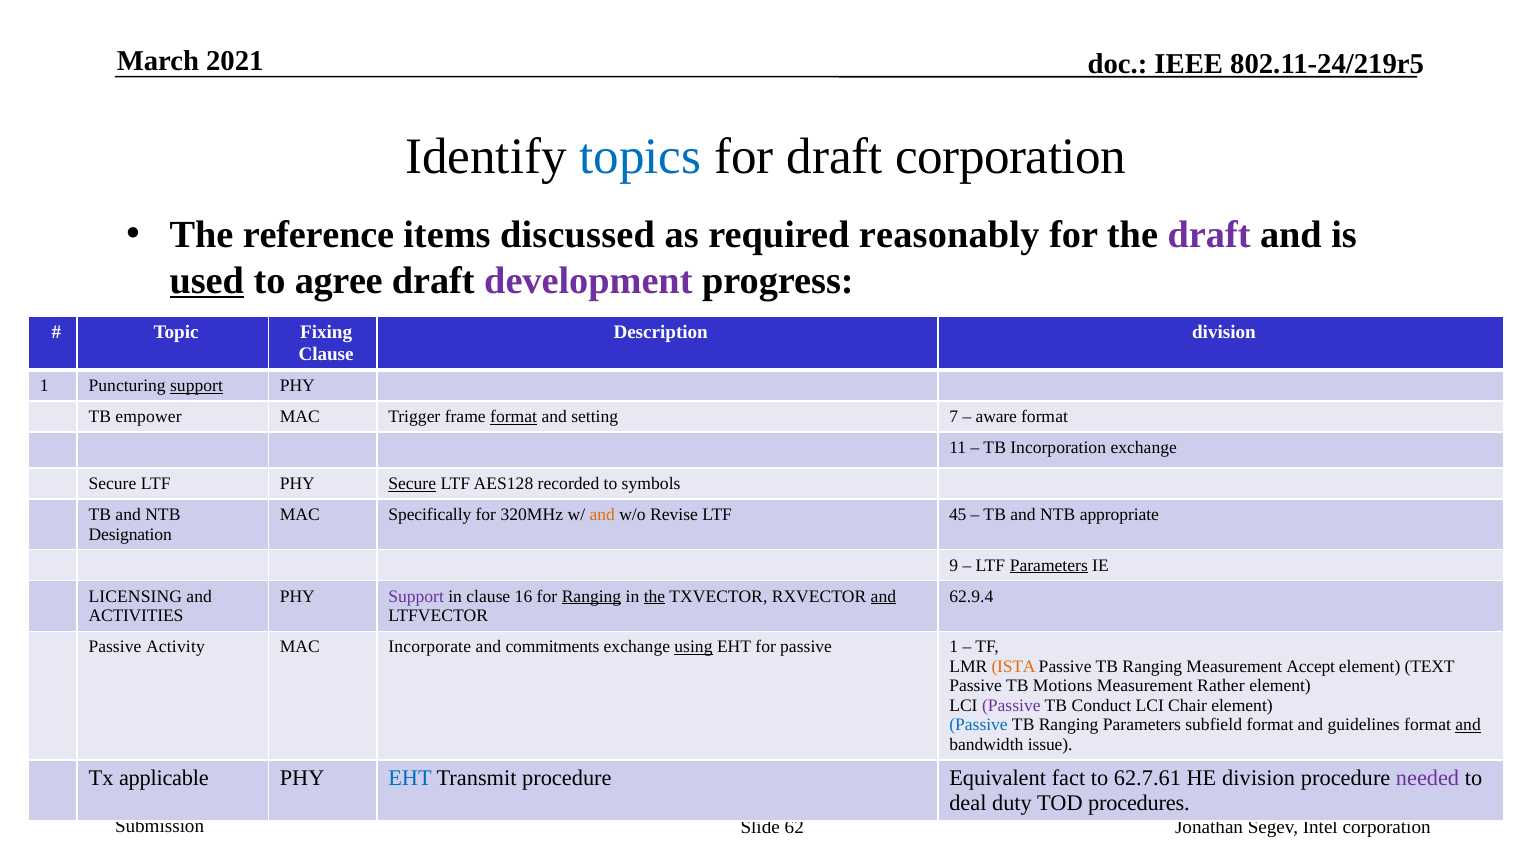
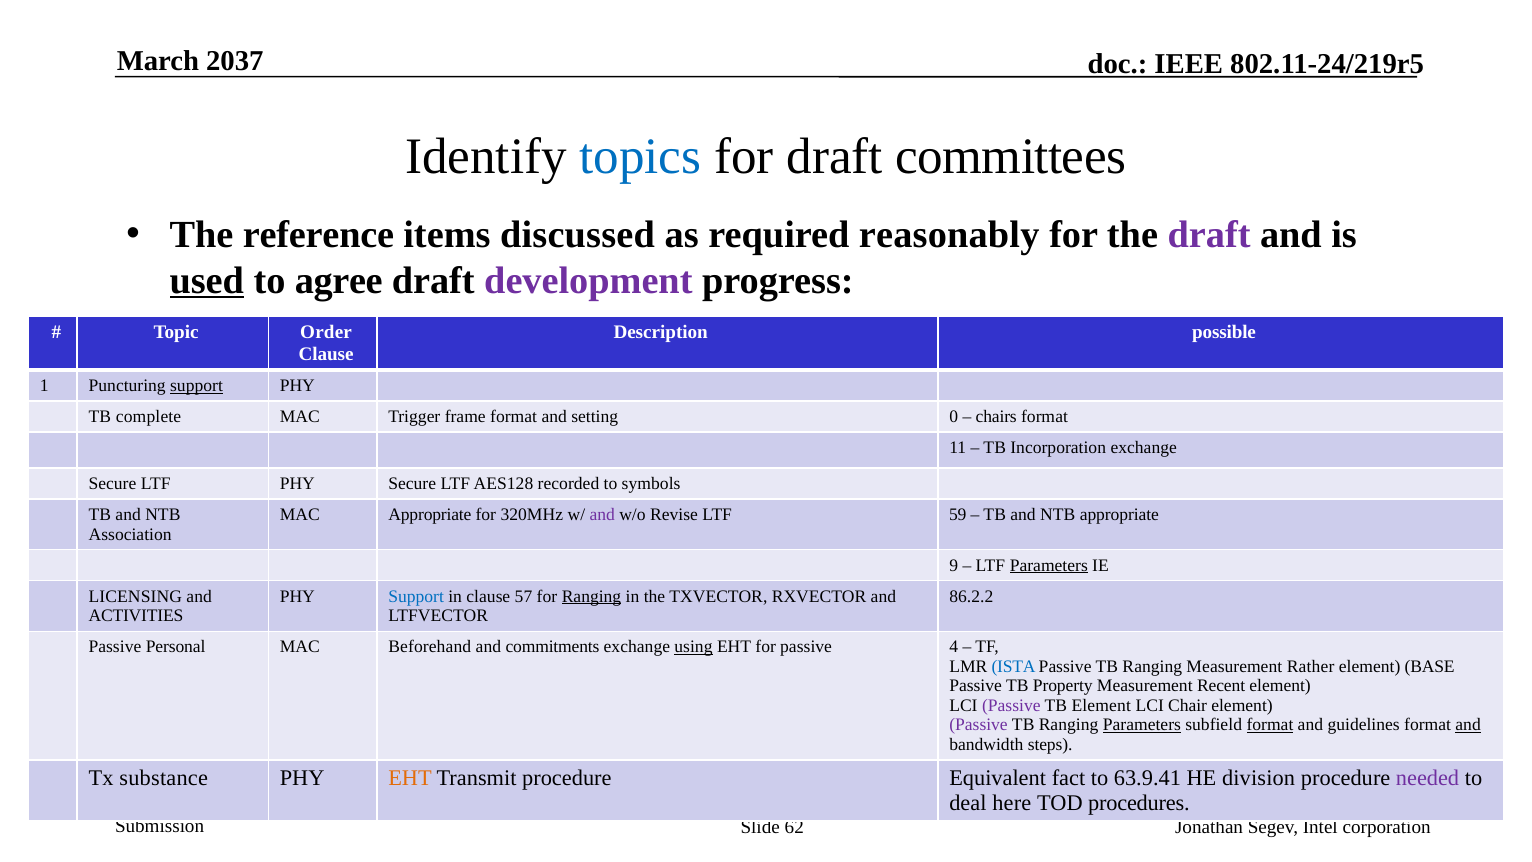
2021: 2021 -> 2037
draft corporation: corporation -> committees
Fixing: Fixing -> Order
Description division: division -> possible
empower: empower -> complete
format at (514, 416) underline: present -> none
7: 7 -> 0
aware: aware -> chairs
Secure at (412, 484) underline: present -> none
MAC Specifically: Specifically -> Appropriate
and at (602, 515) colour: orange -> purple
45: 45 -> 59
Designation: Designation -> Association
Support at (416, 596) colour: purple -> blue
16: 16 -> 57
the at (655, 596) underline: present -> none
and at (883, 596) underline: present -> none
62.9.4: 62.9.4 -> 86.2.2
Activity: Activity -> Personal
Incorporate: Incorporate -> Beforehand
passive 1: 1 -> 4
ISTA colour: orange -> blue
Accept: Accept -> Rather
TEXT: TEXT -> BASE
Motions: Motions -> Property
Rather: Rather -> Recent
TB Conduct: Conduct -> Element
Passive at (979, 725) colour: blue -> purple
Parameters at (1142, 725) underline: none -> present
format at (1270, 725) underline: none -> present
issue: issue -> steps
applicable: applicable -> substance
EHT at (410, 778) colour: blue -> orange
62.7.61: 62.7.61 -> 63.9.41
duty: duty -> here
